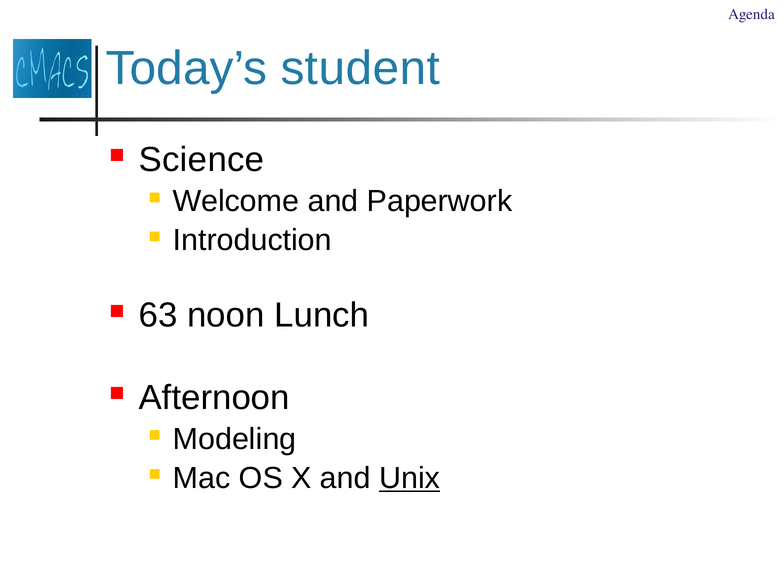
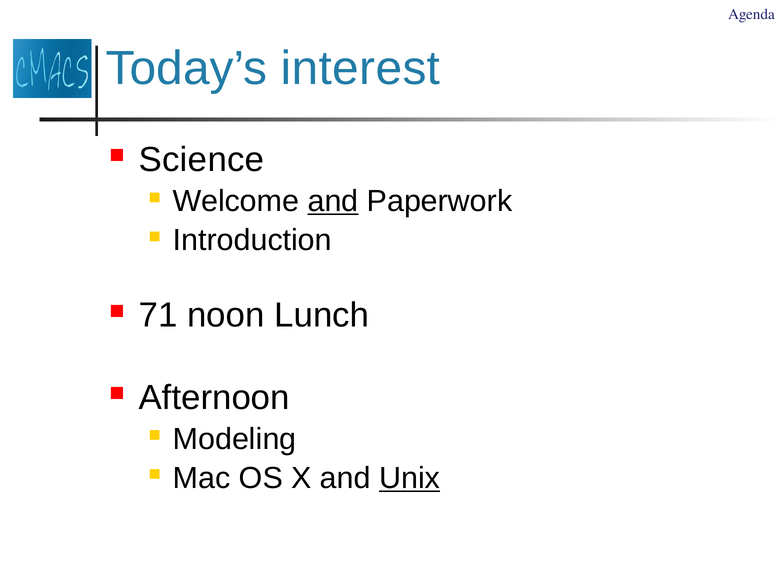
student: student -> interest
and at (333, 201) underline: none -> present
63: 63 -> 71
